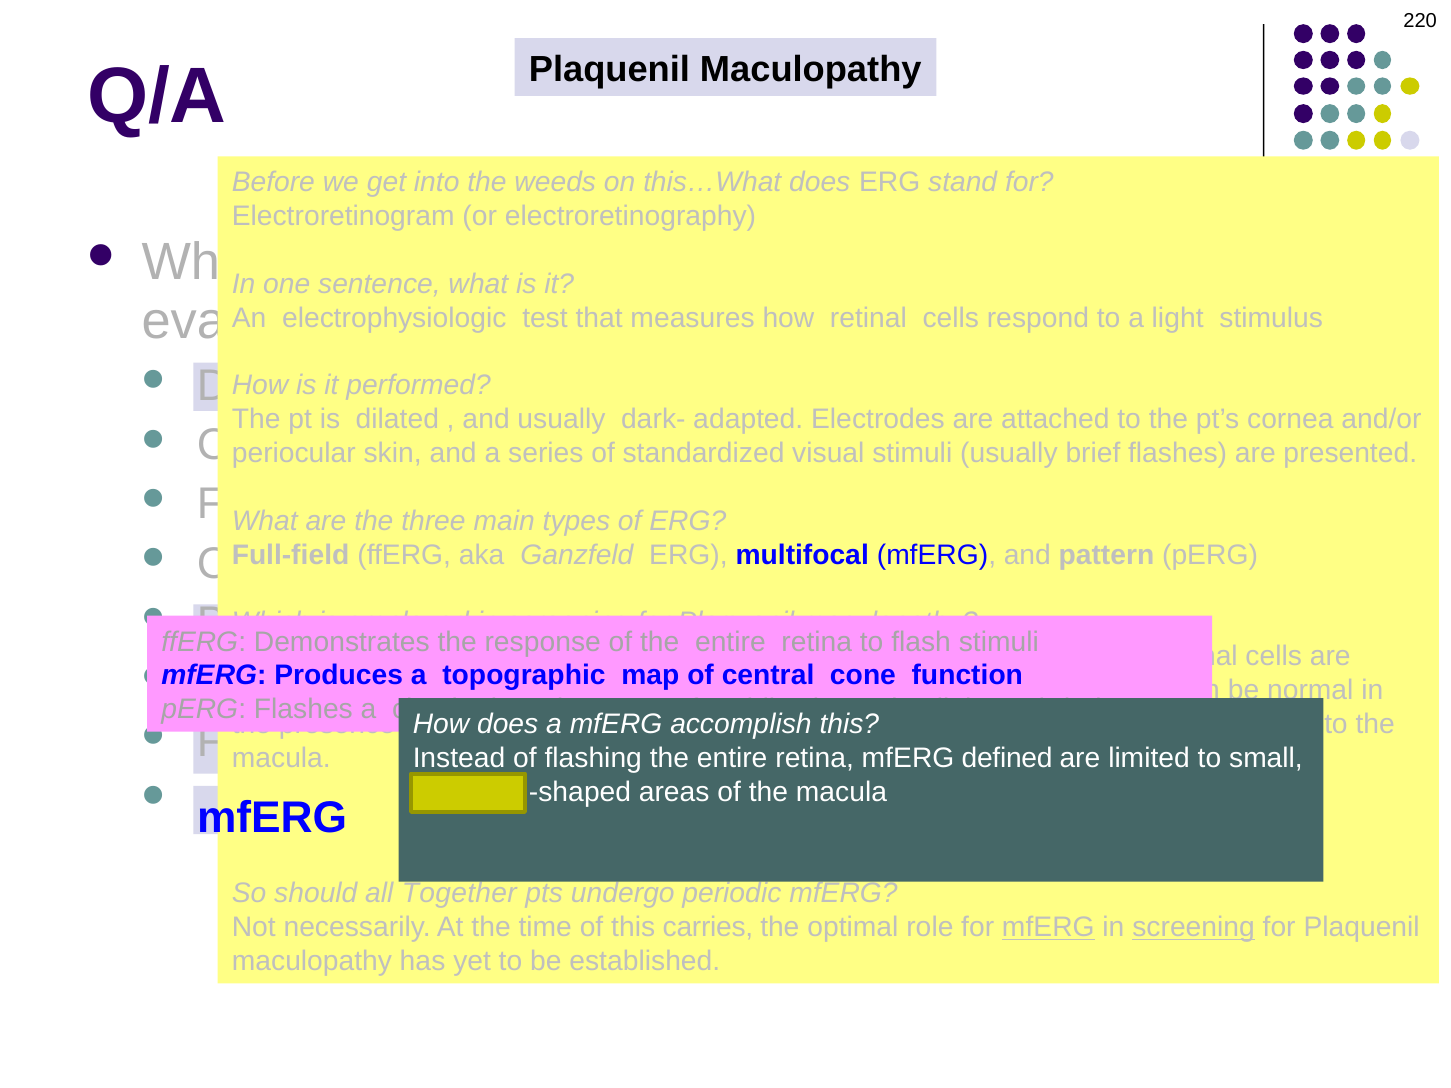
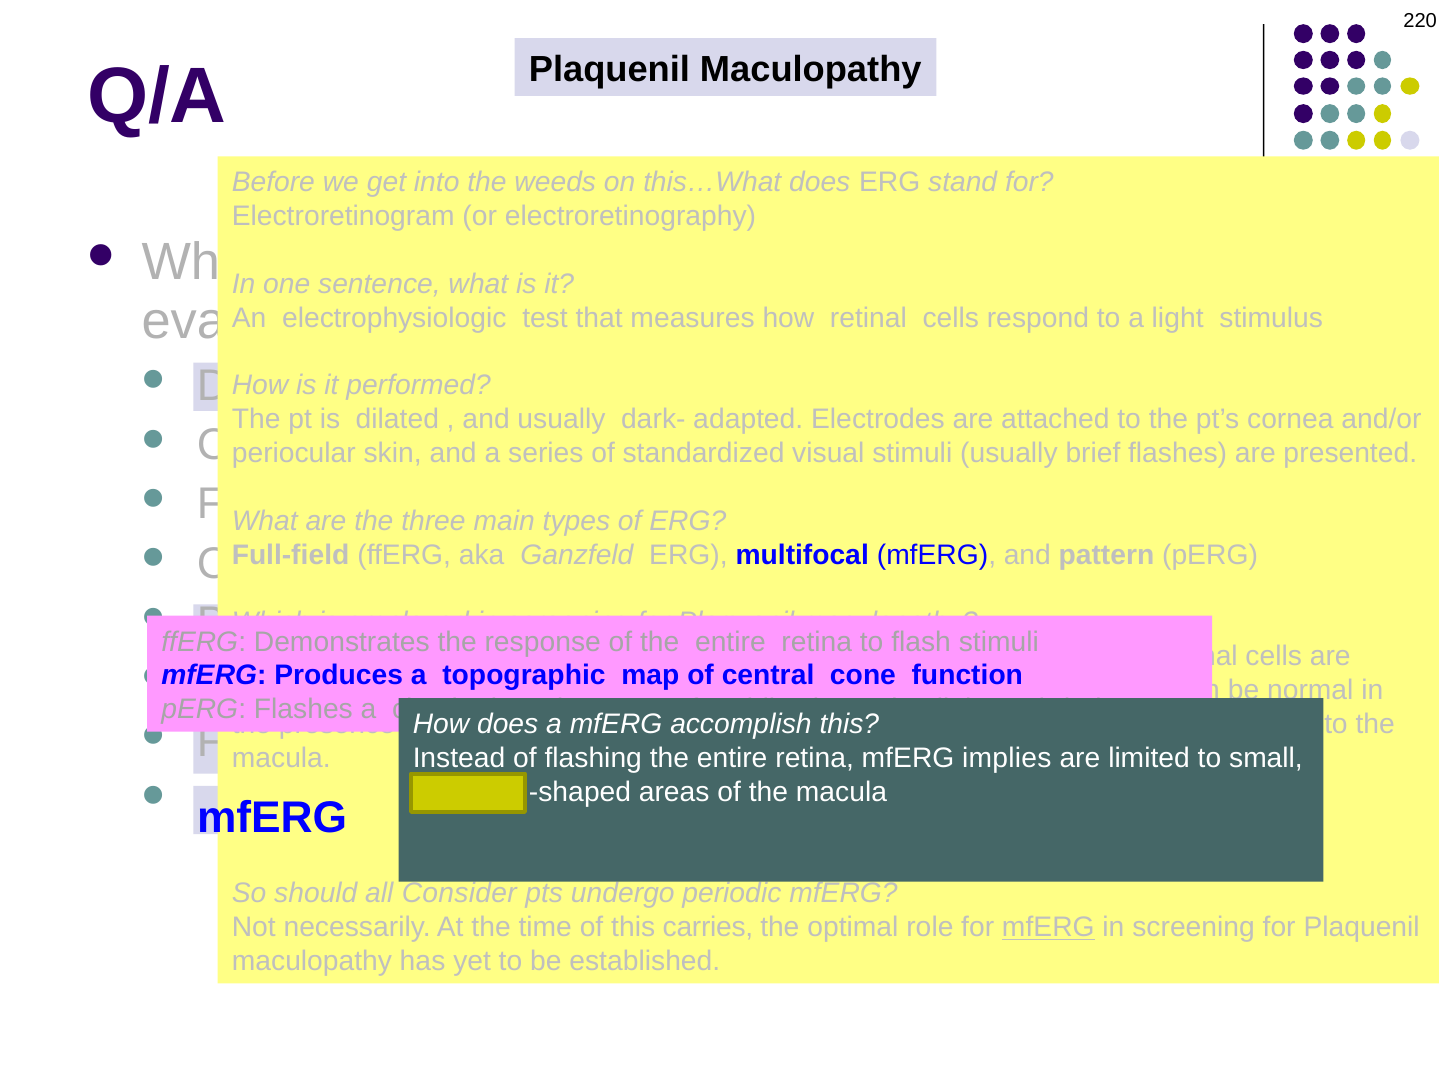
defined: defined -> implies
Together: Together -> Consider
screening at (1194, 928) underline: present -> none
